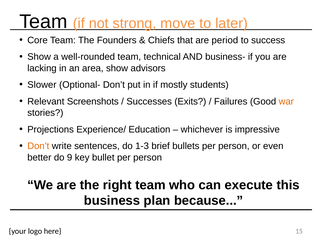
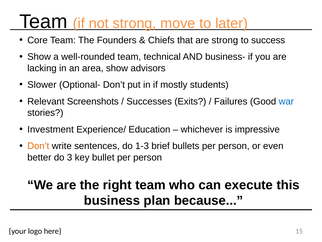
are period: period -> strong
war colour: orange -> blue
Projections: Projections -> Investment
9: 9 -> 3
